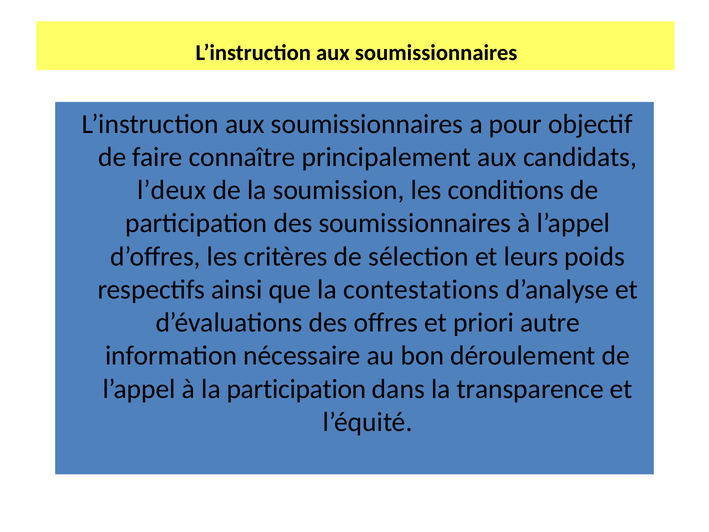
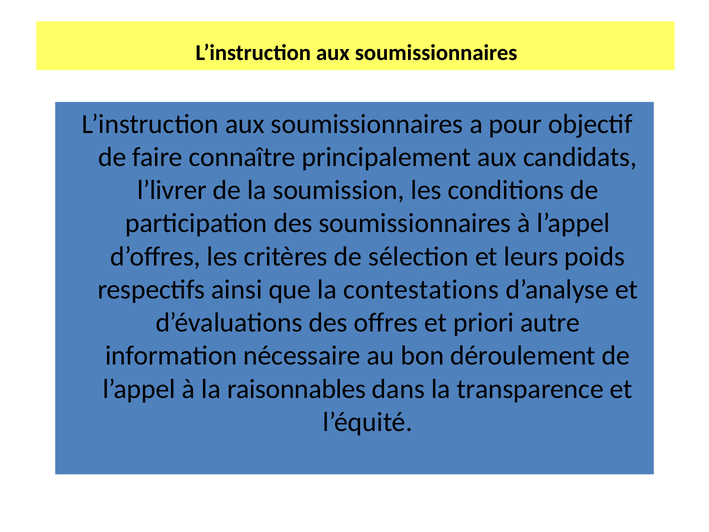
l’deux: l’deux -> l’livrer
la participation: participation -> raisonnables
